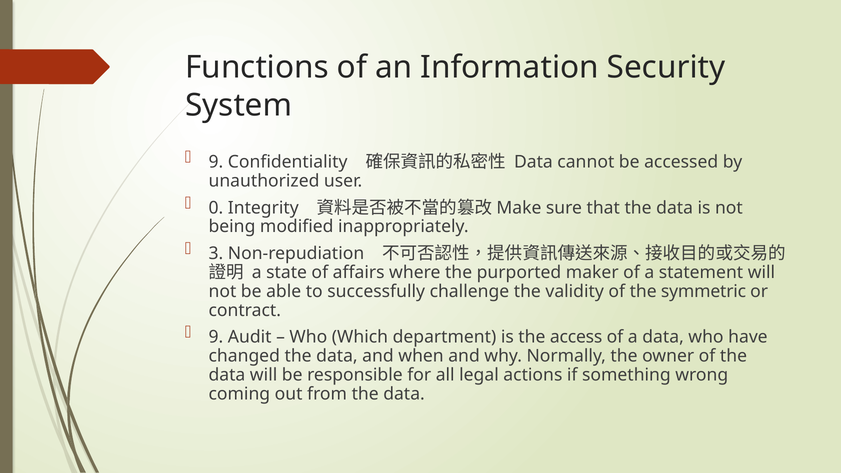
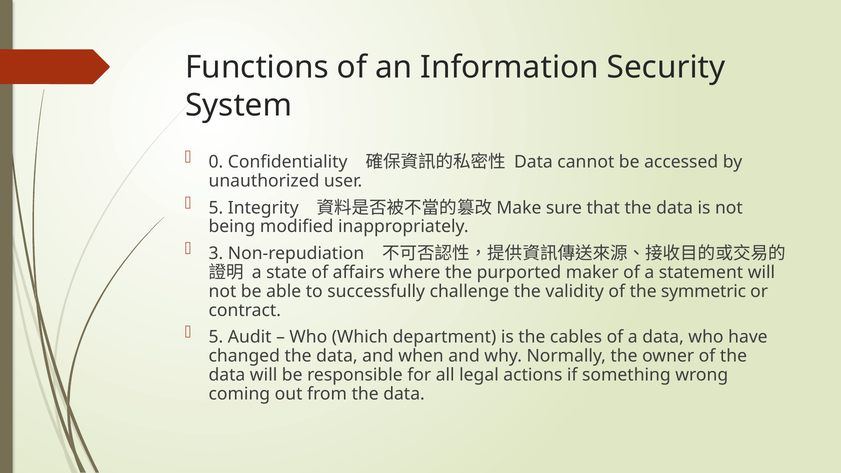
9 at (216, 162): 9 -> 0
0 at (216, 208): 0 -> 5
9 at (216, 337): 9 -> 5
access: access -> cables
